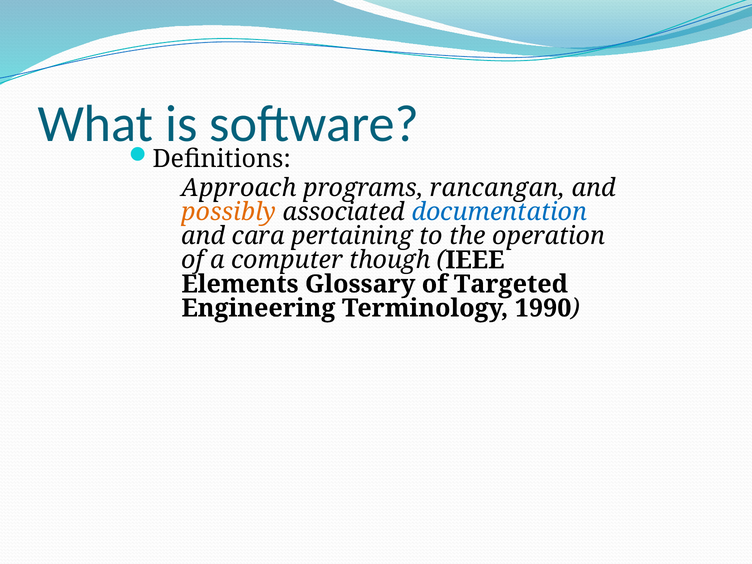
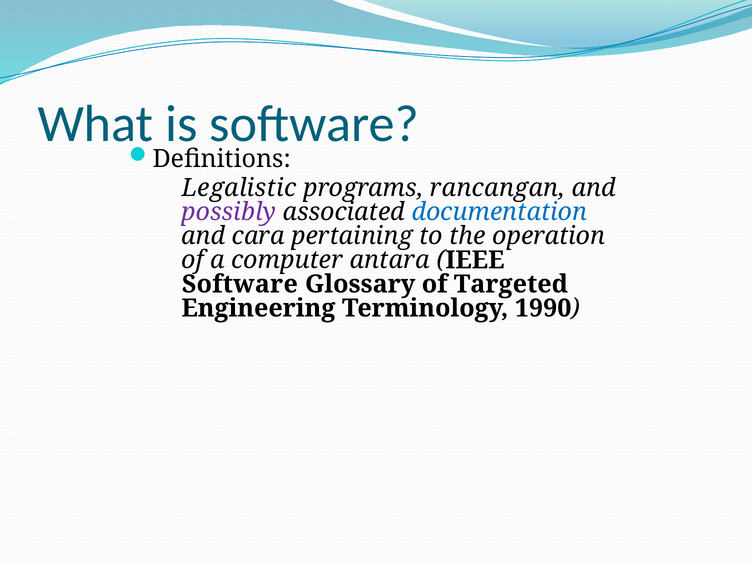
Approach: Approach -> Legalistic
possibly colour: orange -> purple
though: though -> antara
Elements at (240, 284): Elements -> Software
